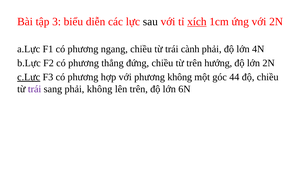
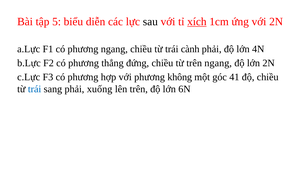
3: 3 -> 5
trên hướng: hướng -> ngang
c.Lực underline: present -> none
44: 44 -> 41
trái at (35, 89) colour: purple -> blue
phải không: không -> xuống
